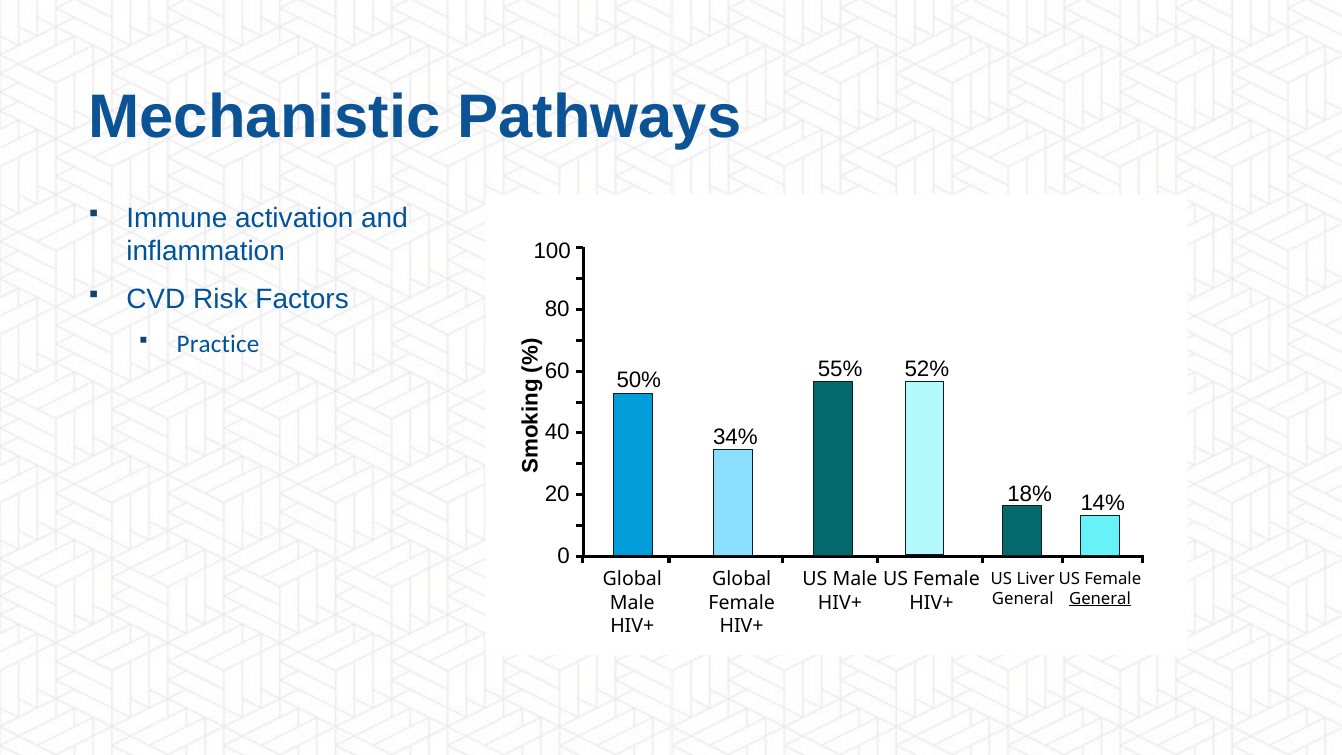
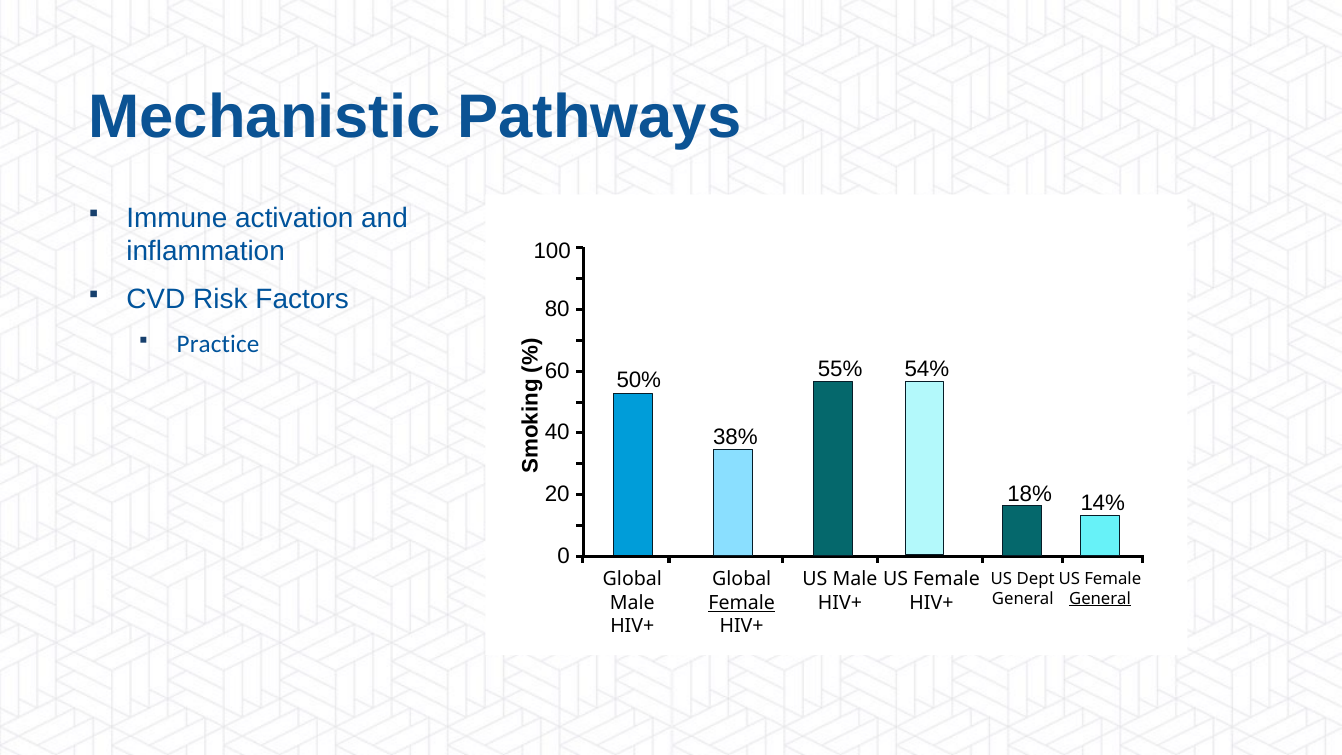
52%: 52% -> 54%
34%: 34% -> 38%
Liver: Liver -> Dept
Female at (742, 603) underline: none -> present
